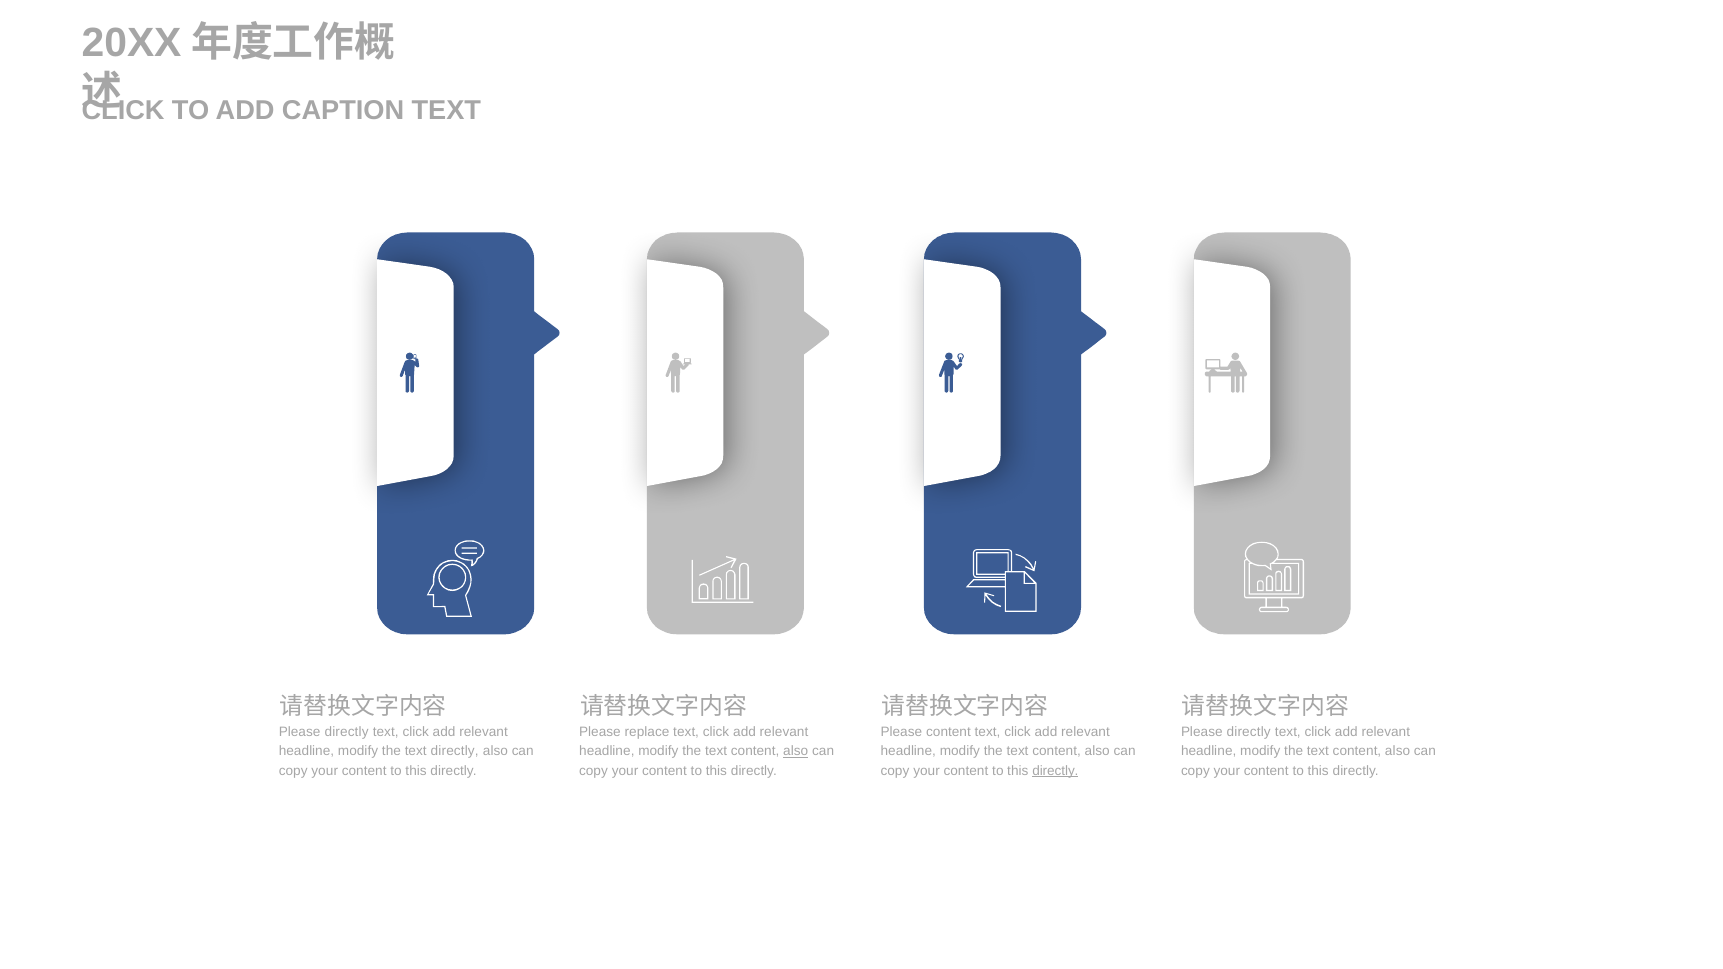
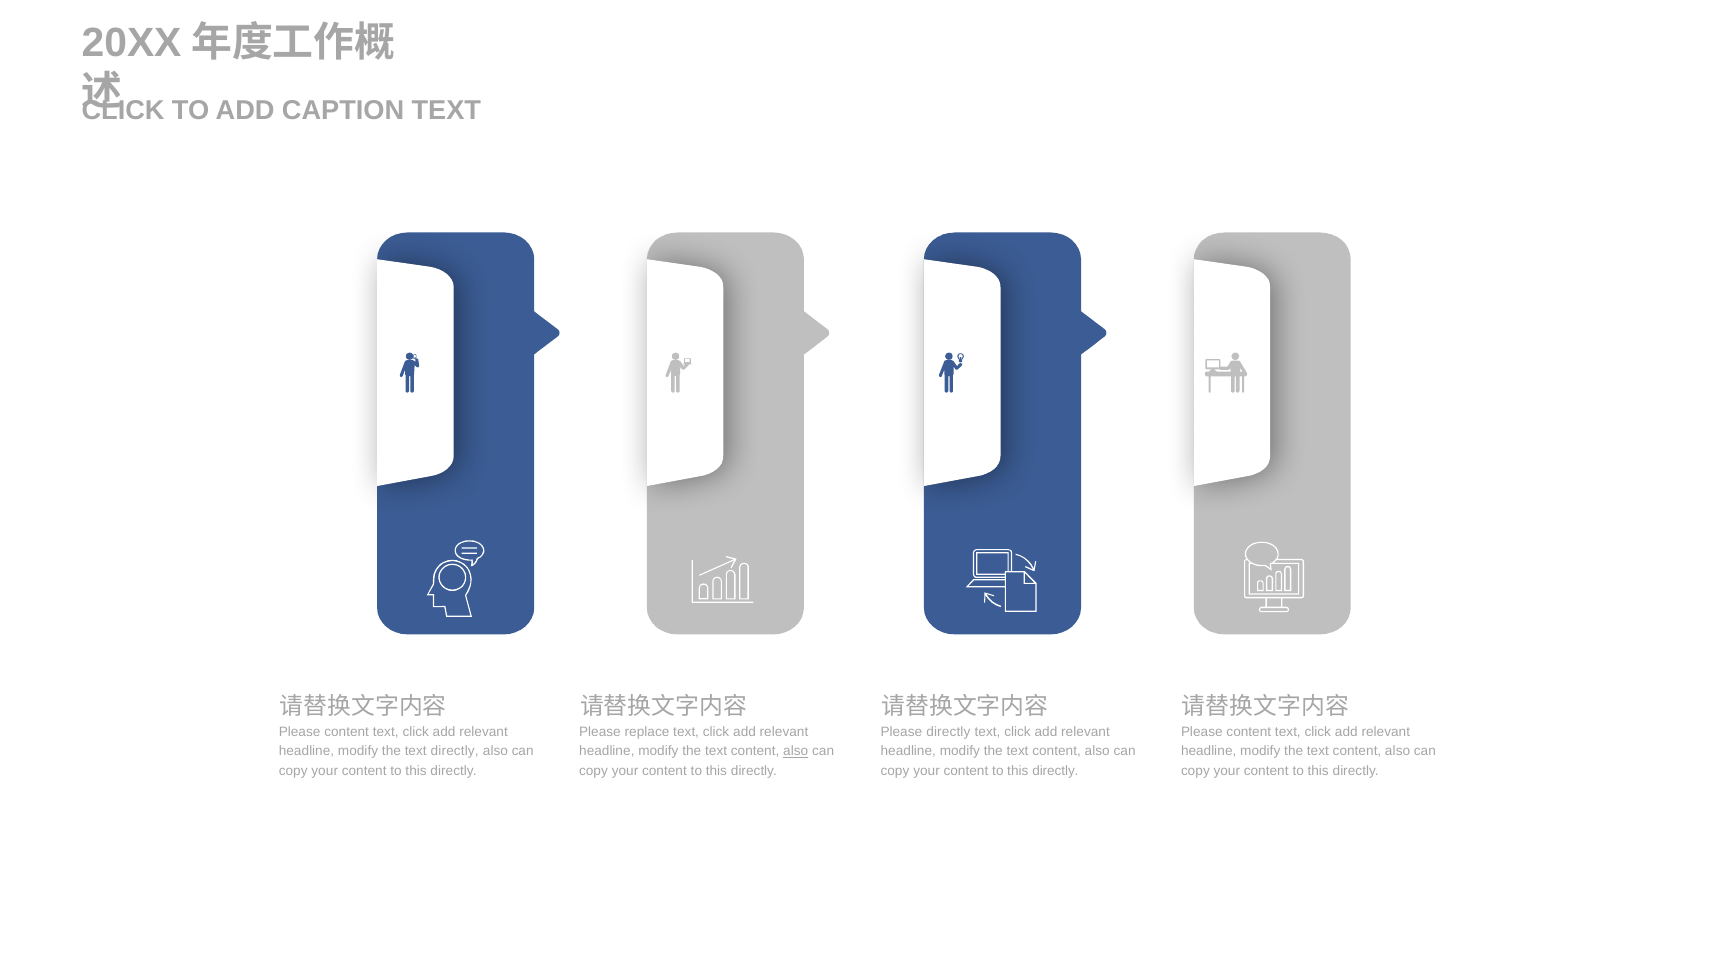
directly at (347, 732): directly -> content
Please content: content -> directly
directly at (1249, 732): directly -> content
directly at (1055, 771) underline: present -> none
